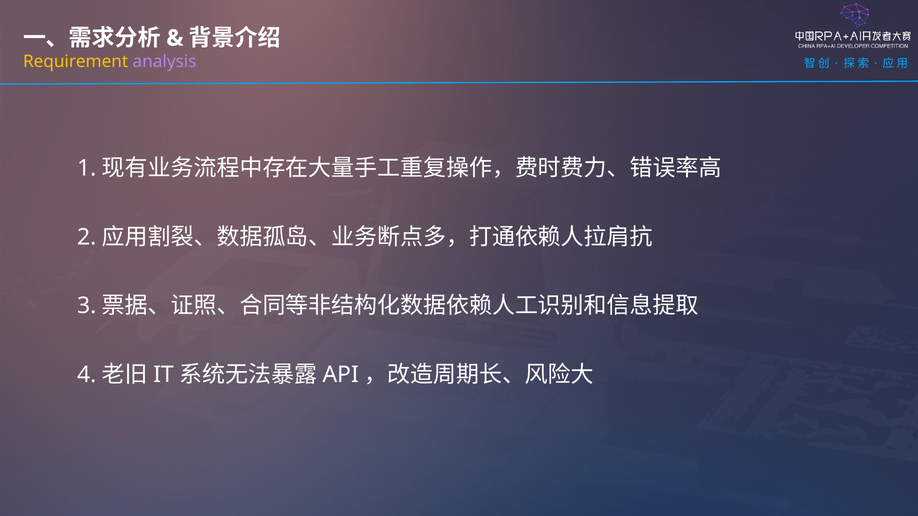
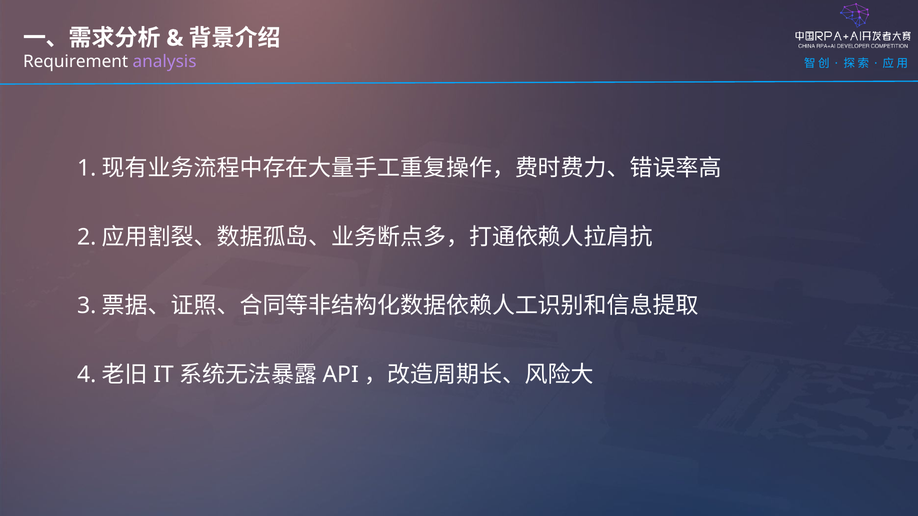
Requirement colour: yellow -> white
